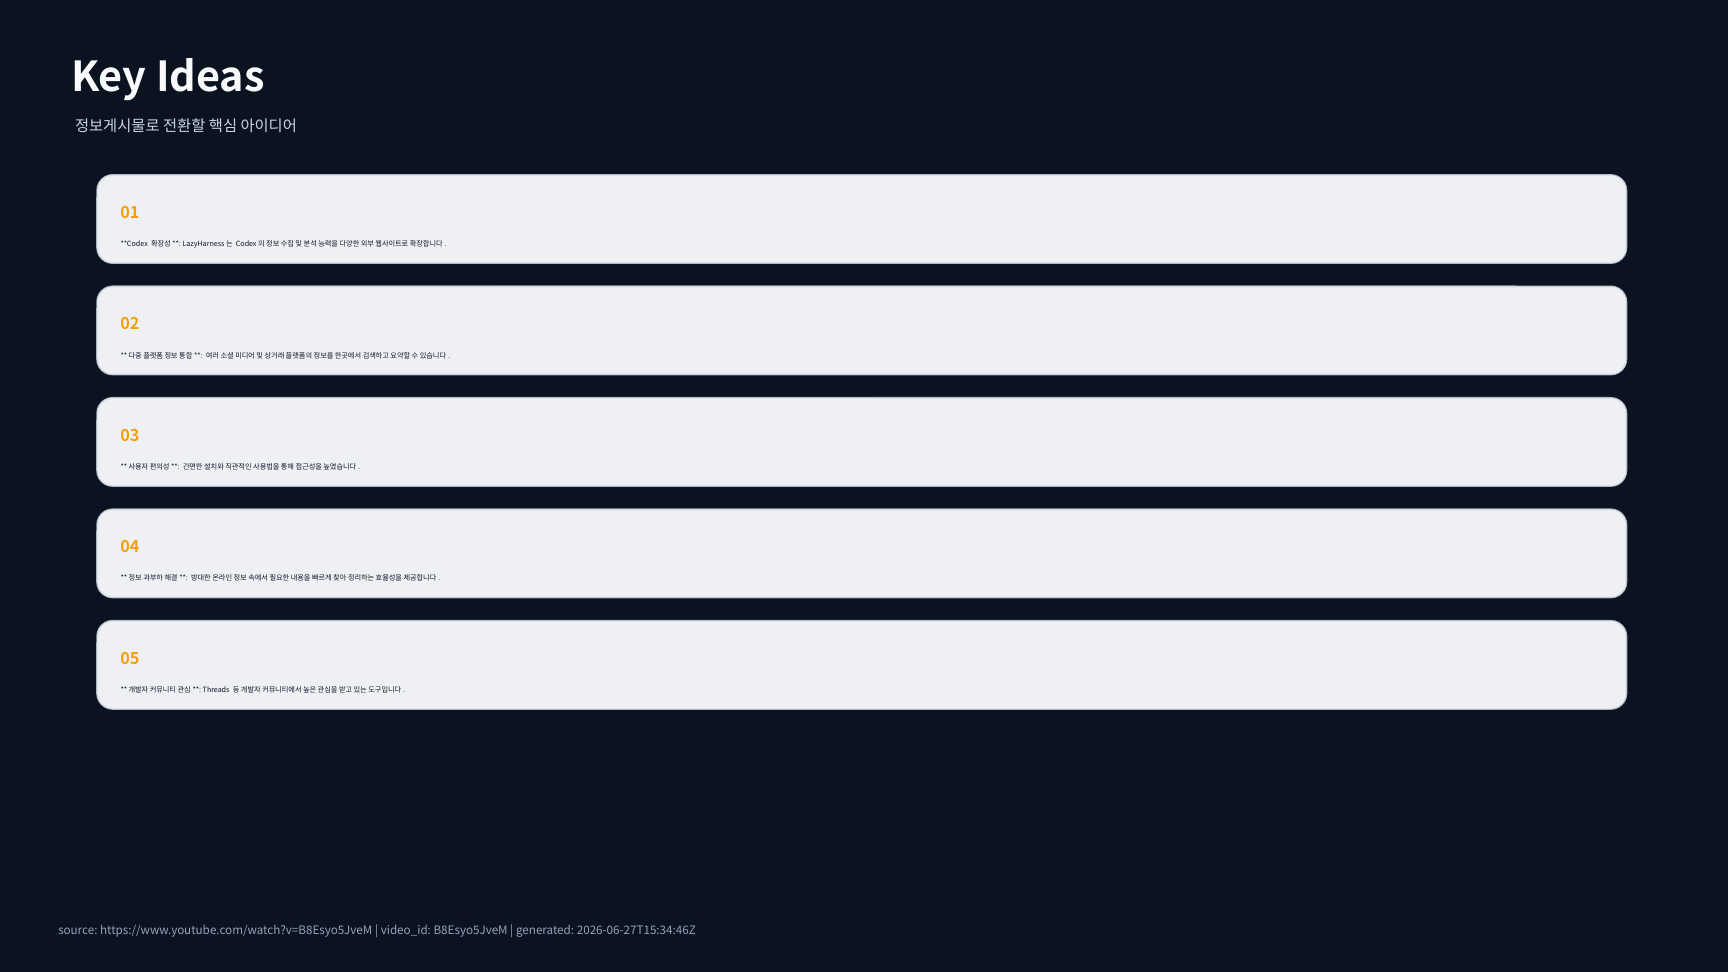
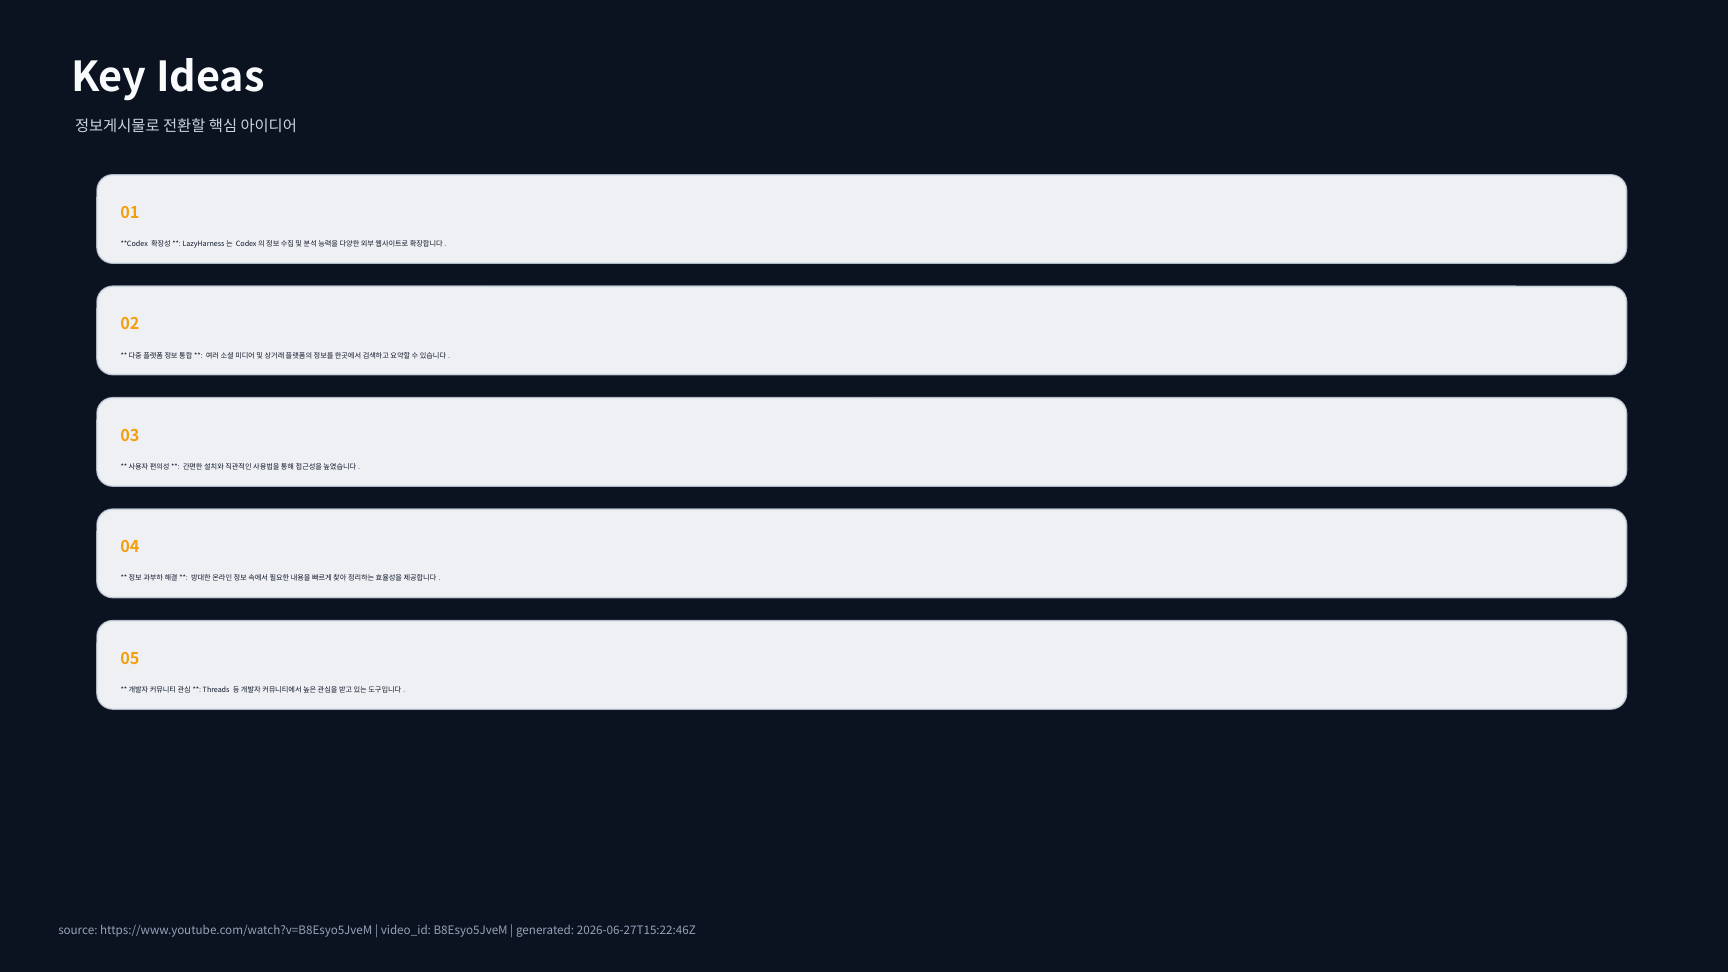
2026-06-27T15:34:46Z: 2026-06-27T15:34:46Z -> 2026-06-27T15:22:46Z
